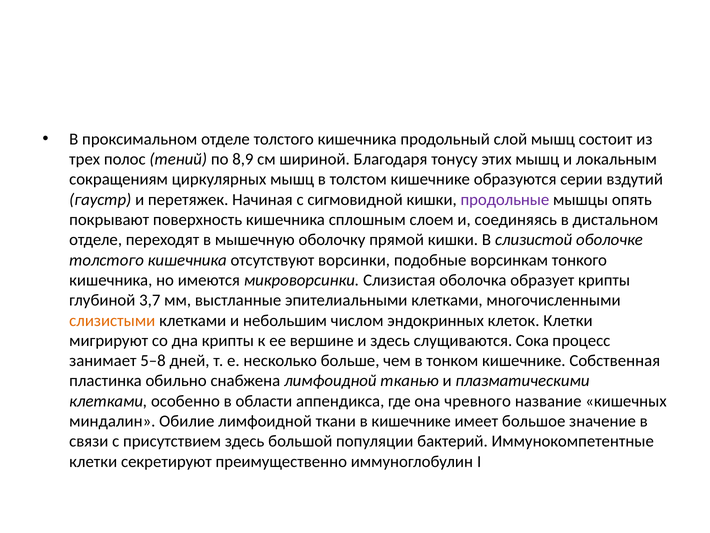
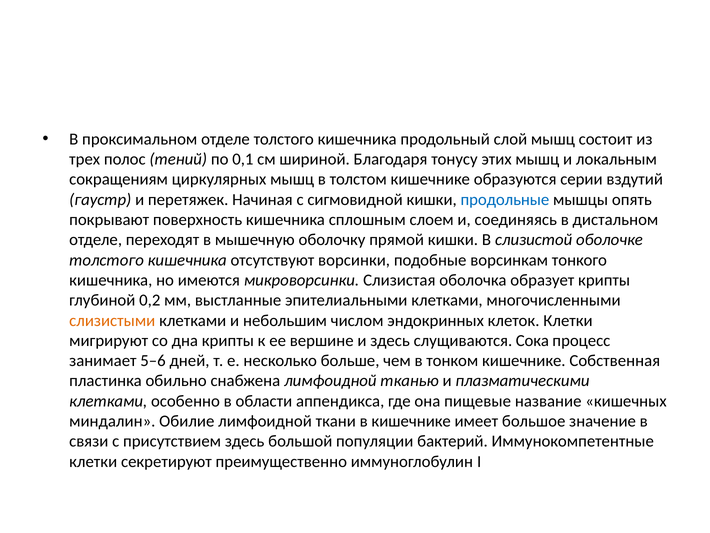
8,9: 8,9 -> 0,1
продольные colour: purple -> blue
3,7: 3,7 -> 0,2
5–8: 5–8 -> 5–6
чревного: чревного -> пищевые
